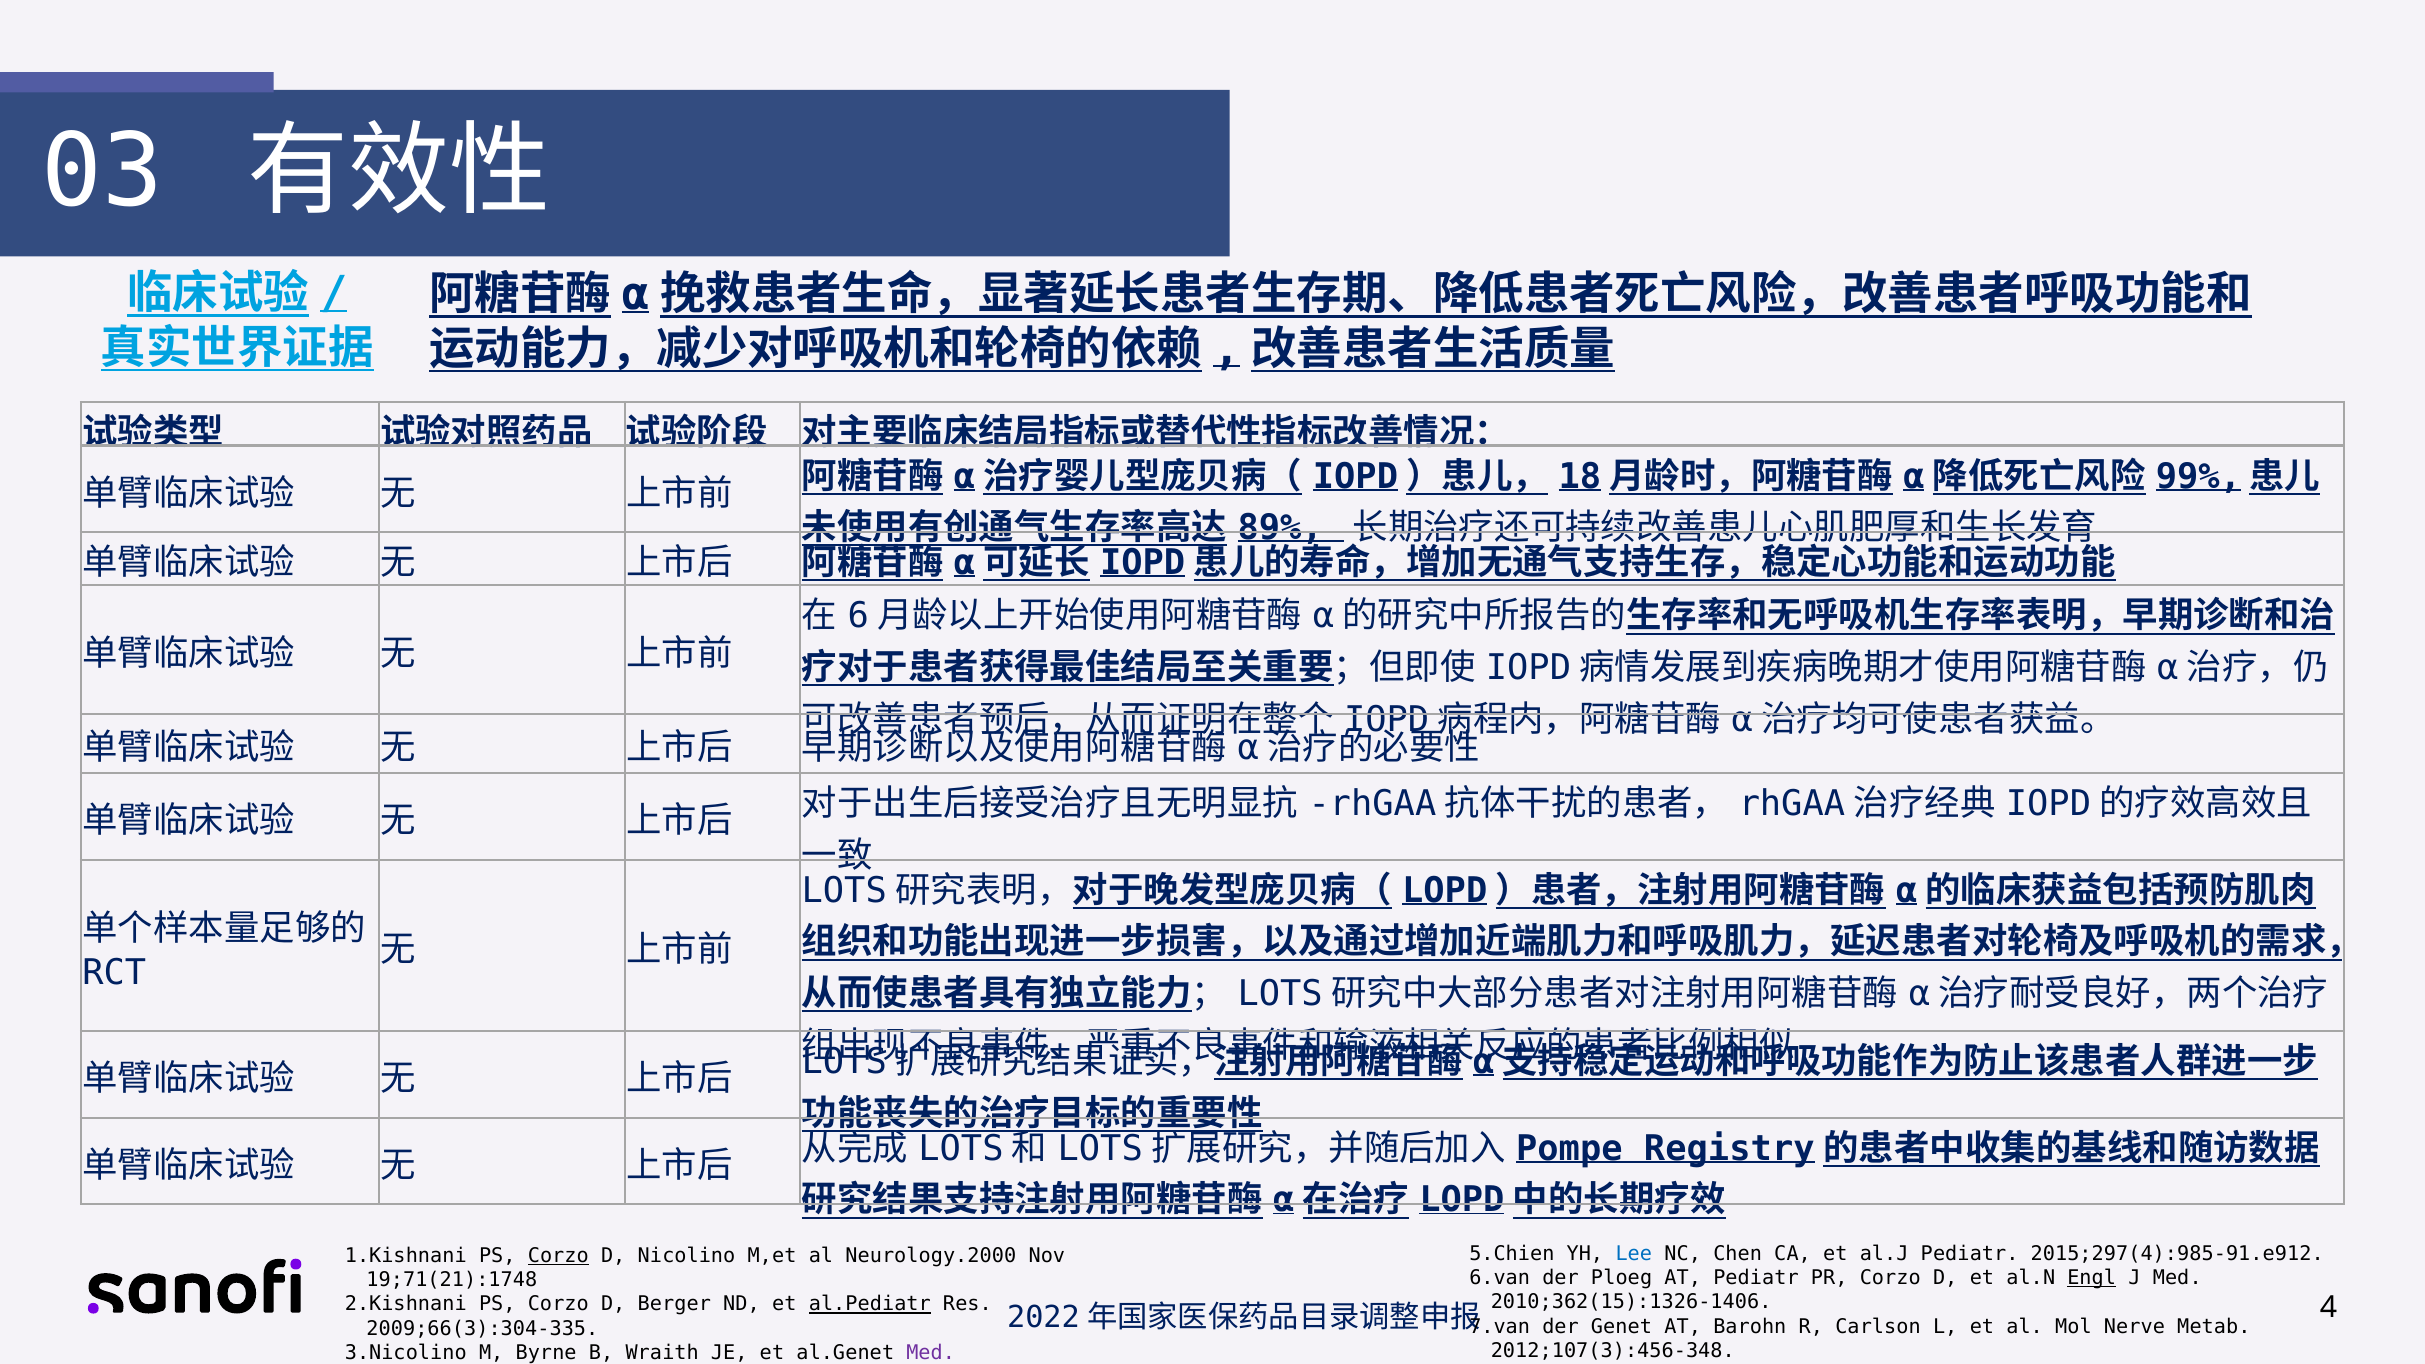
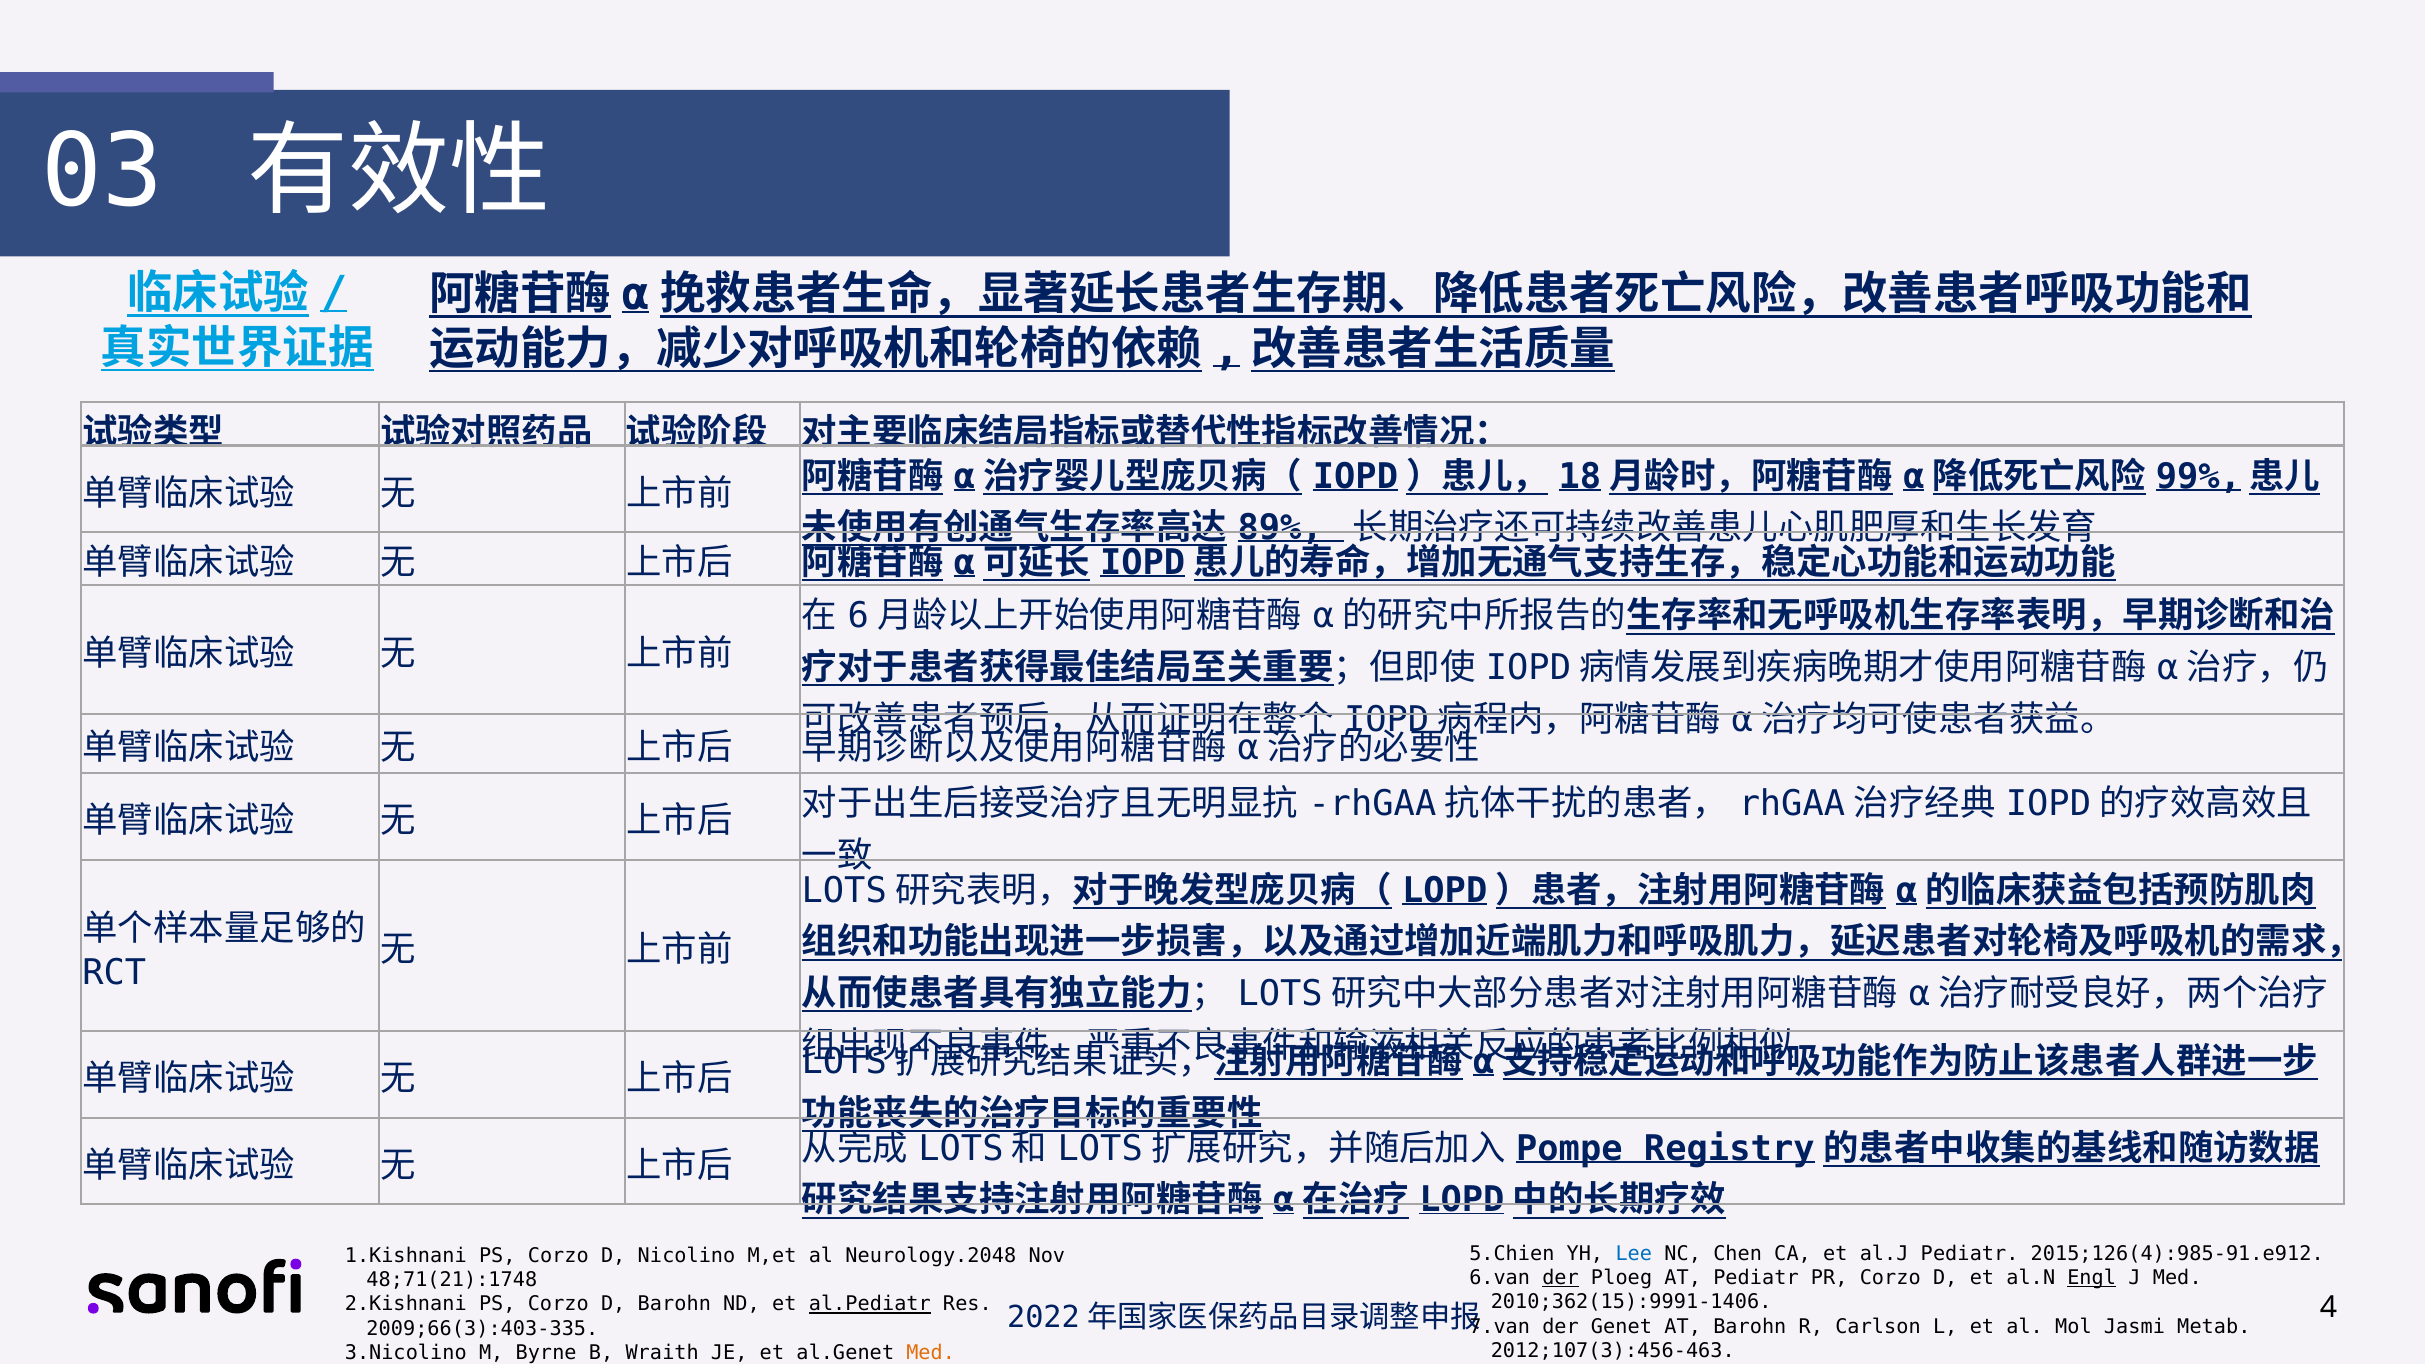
2015;297(4):985-91.e912: 2015;297(4):985-91.e912 -> 2015;126(4):985-91.e912
Corzo at (558, 1256) underline: present -> none
Neurology.2000: Neurology.2000 -> Neurology.2048
der at (1561, 1278) underline: none -> present
19;71(21):1748: 19;71(21):1748 -> 48;71(21):1748
2010;362(15):1326-1406: 2010;362(15):1326-1406 -> 2010;362(15):9991-1406
D Berger: Berger -> Barohn
Nerve: Nerve -> Jasmi
2009;66(3):304-335: 2009;66(3):304-335 -> 2009;66(3):403-335
2012;107(3):456-348: 2012;107(3):456-348 -> 2012;107(3):456-463
Med at (931, 1353) colour: purple -> orange
